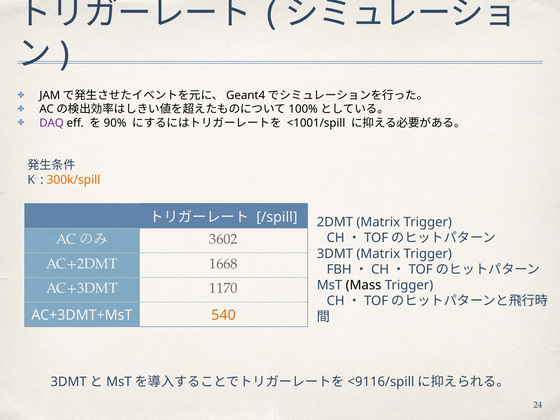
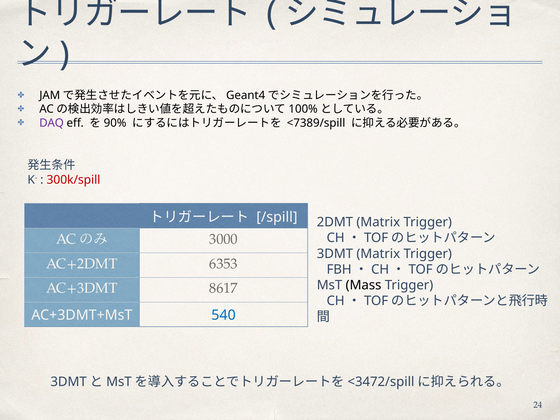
<1001/spill: <1001/spill -> <7389/spill
300k/spill colour: orange -> red
3602: 3602 -> 3000
1668: 1668 -> 6353
1170: 1170 -> 8617
540 colour: orange -> blue
<9116/spill: <9116/spill -> <3472/spill
